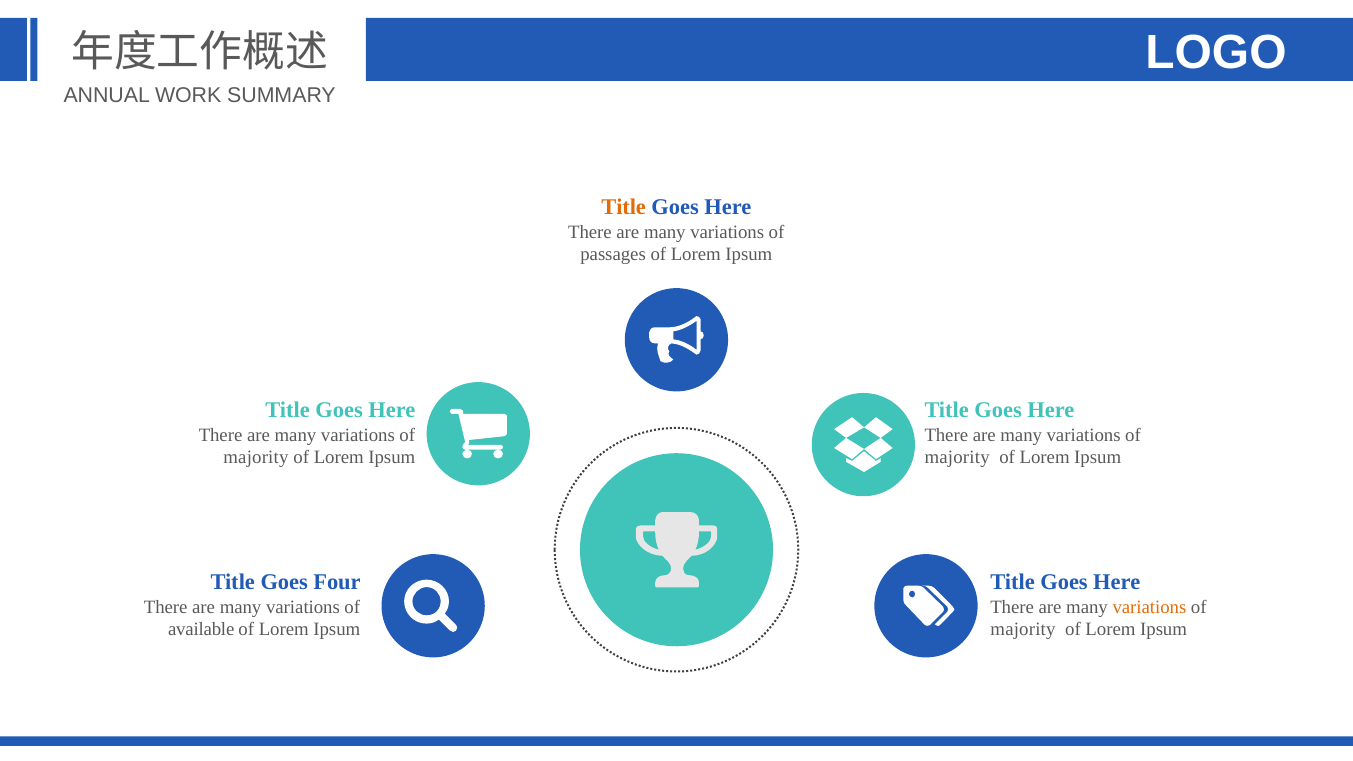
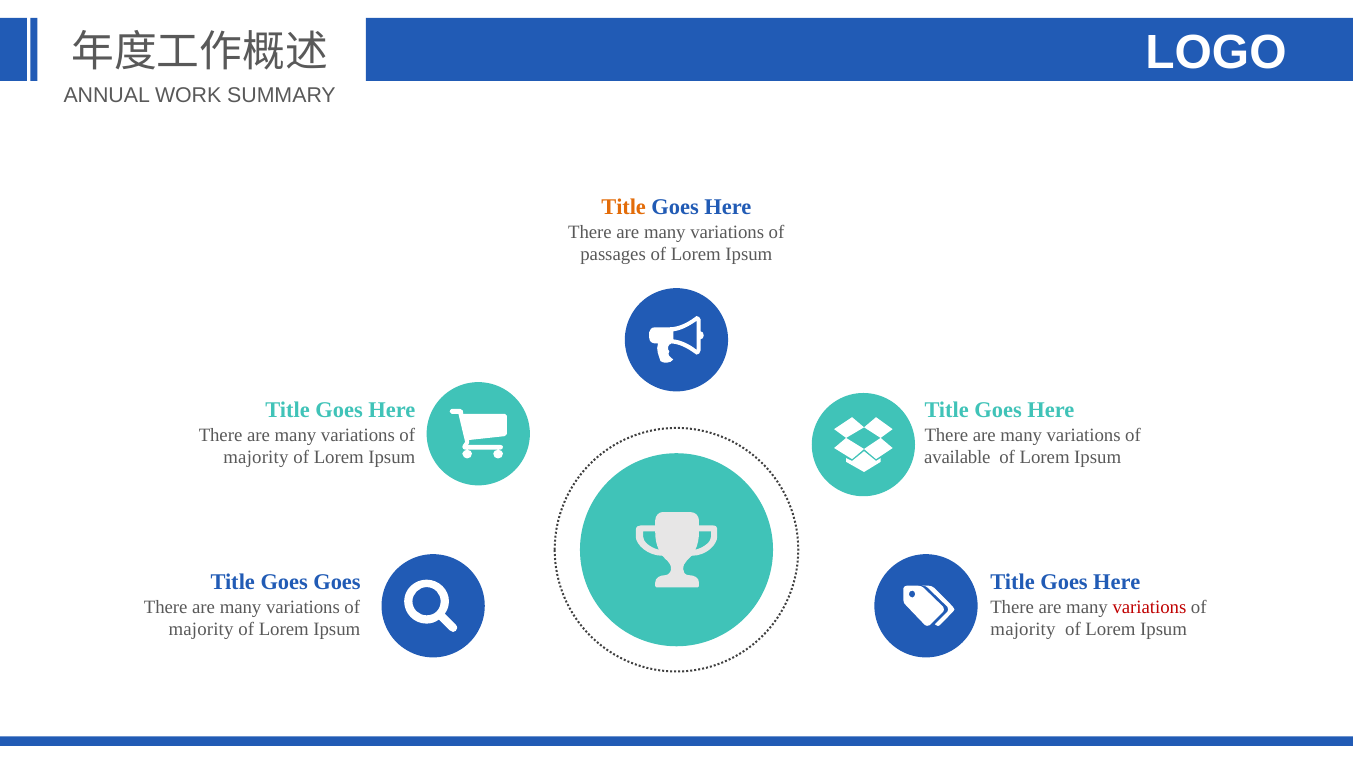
majority at (957, 457): majority -> available
Goes Four: Four -> Goes
variations at (1149, 607) colour: orange -> red
available at (201, 629): available -> majority
